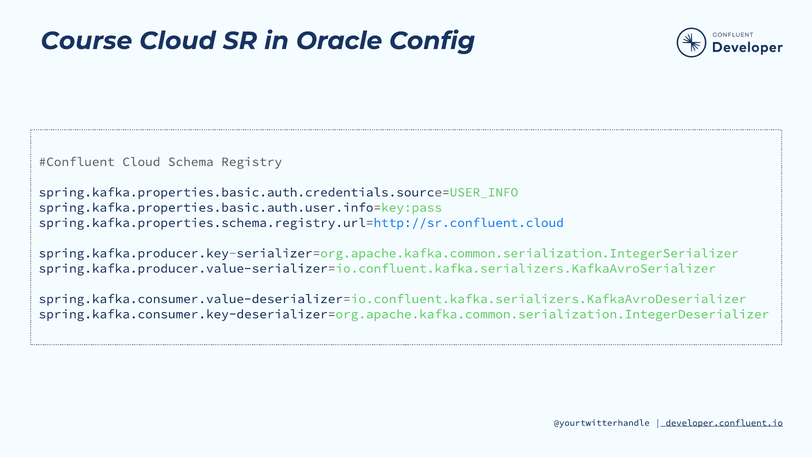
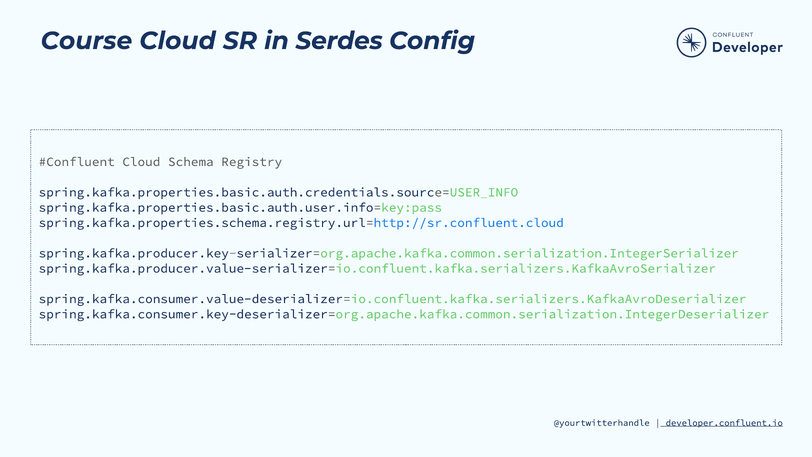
Oracle: Oracle -> Serdes
